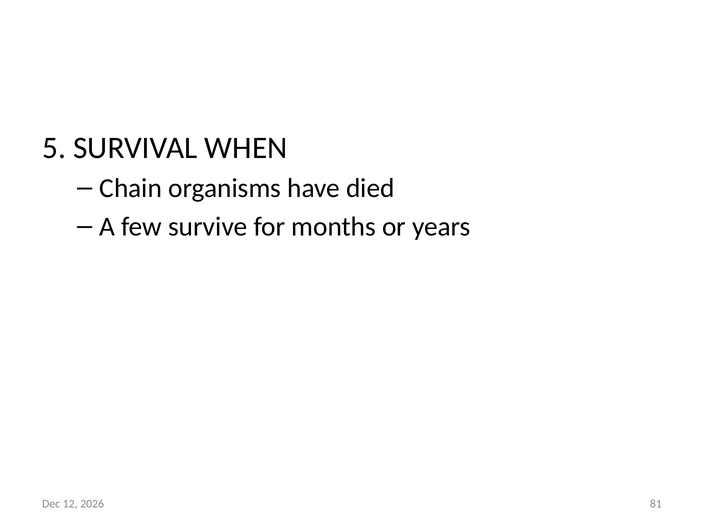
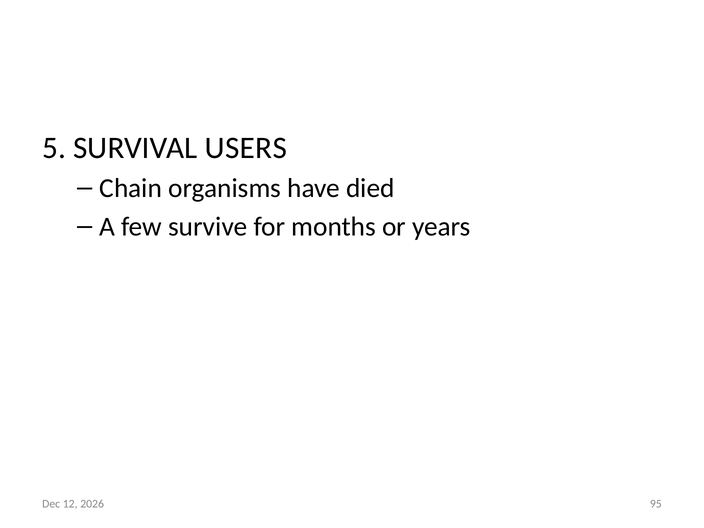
WHEN: WHEN -> USERS
81: 81 -> 95
